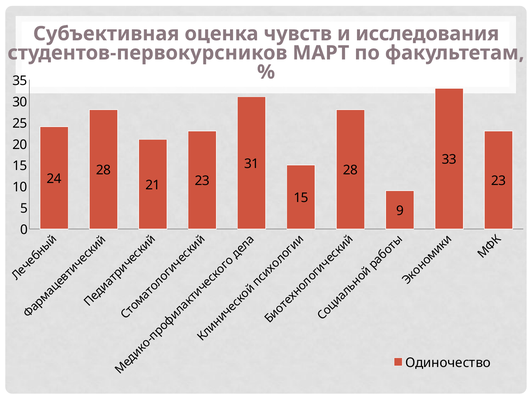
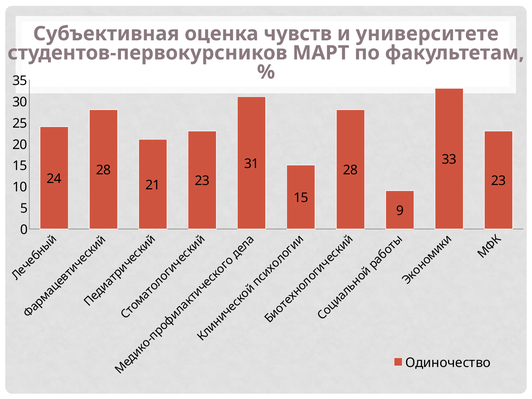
исследования: исследования -> университете
